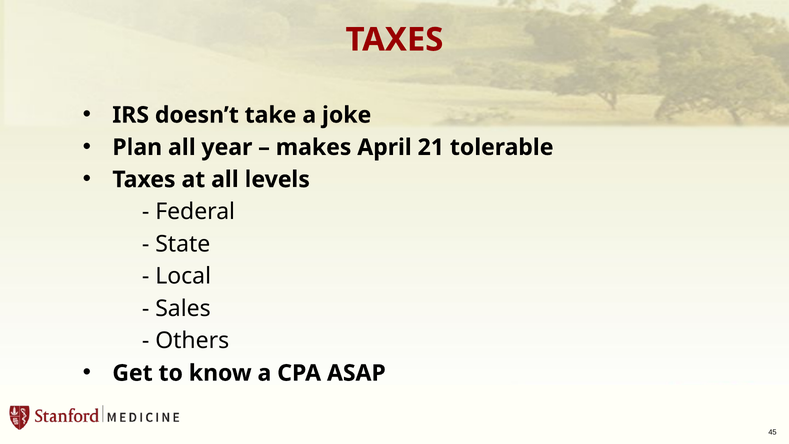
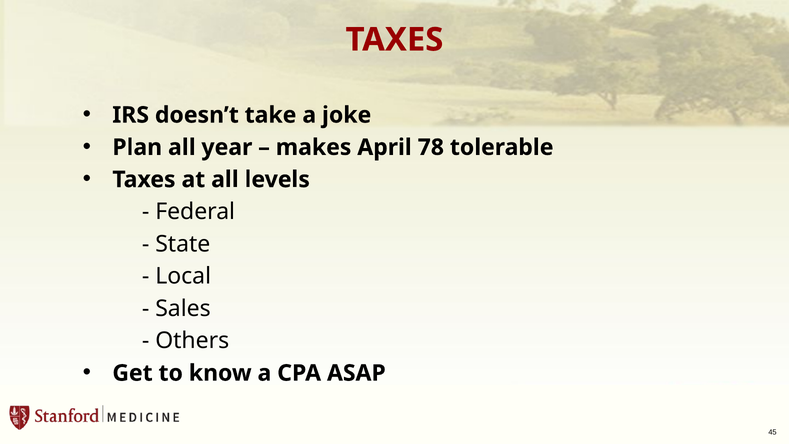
21: 21 -> 78
